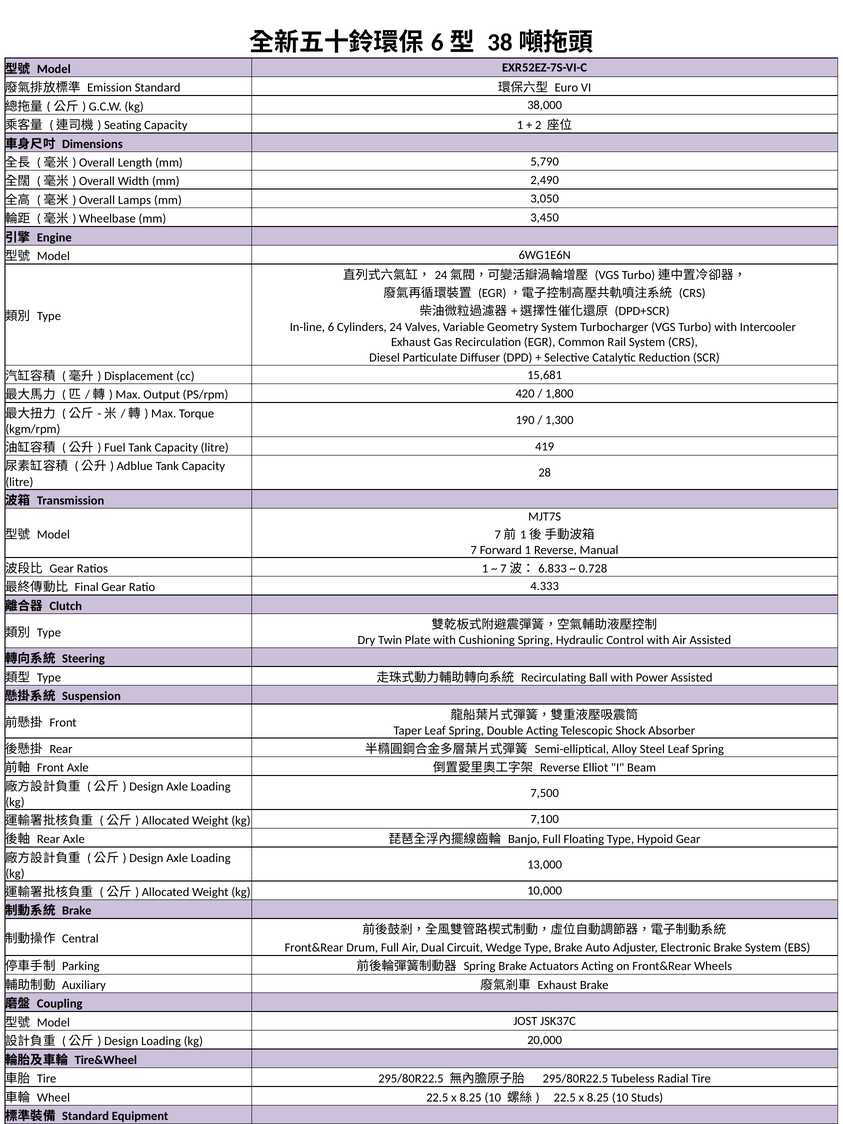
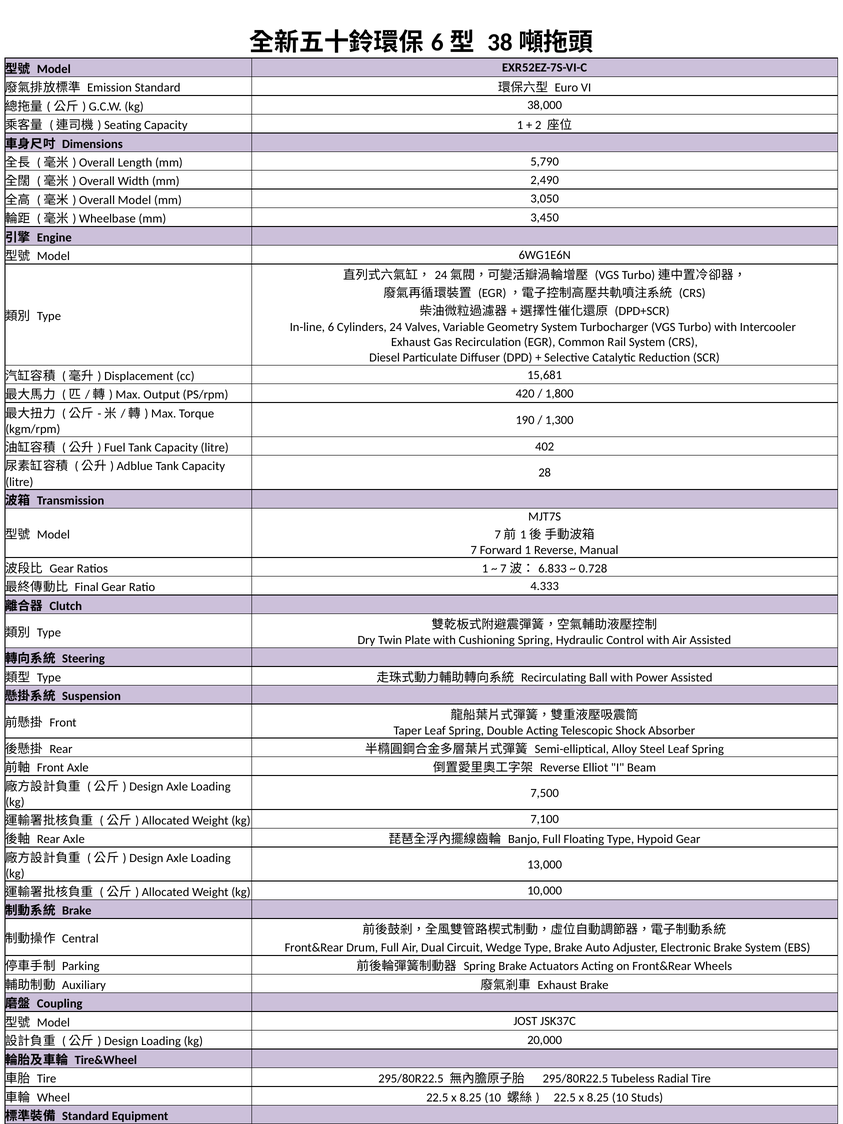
Overall Lamps: Lamps -> Model
419: 419 -> 402
